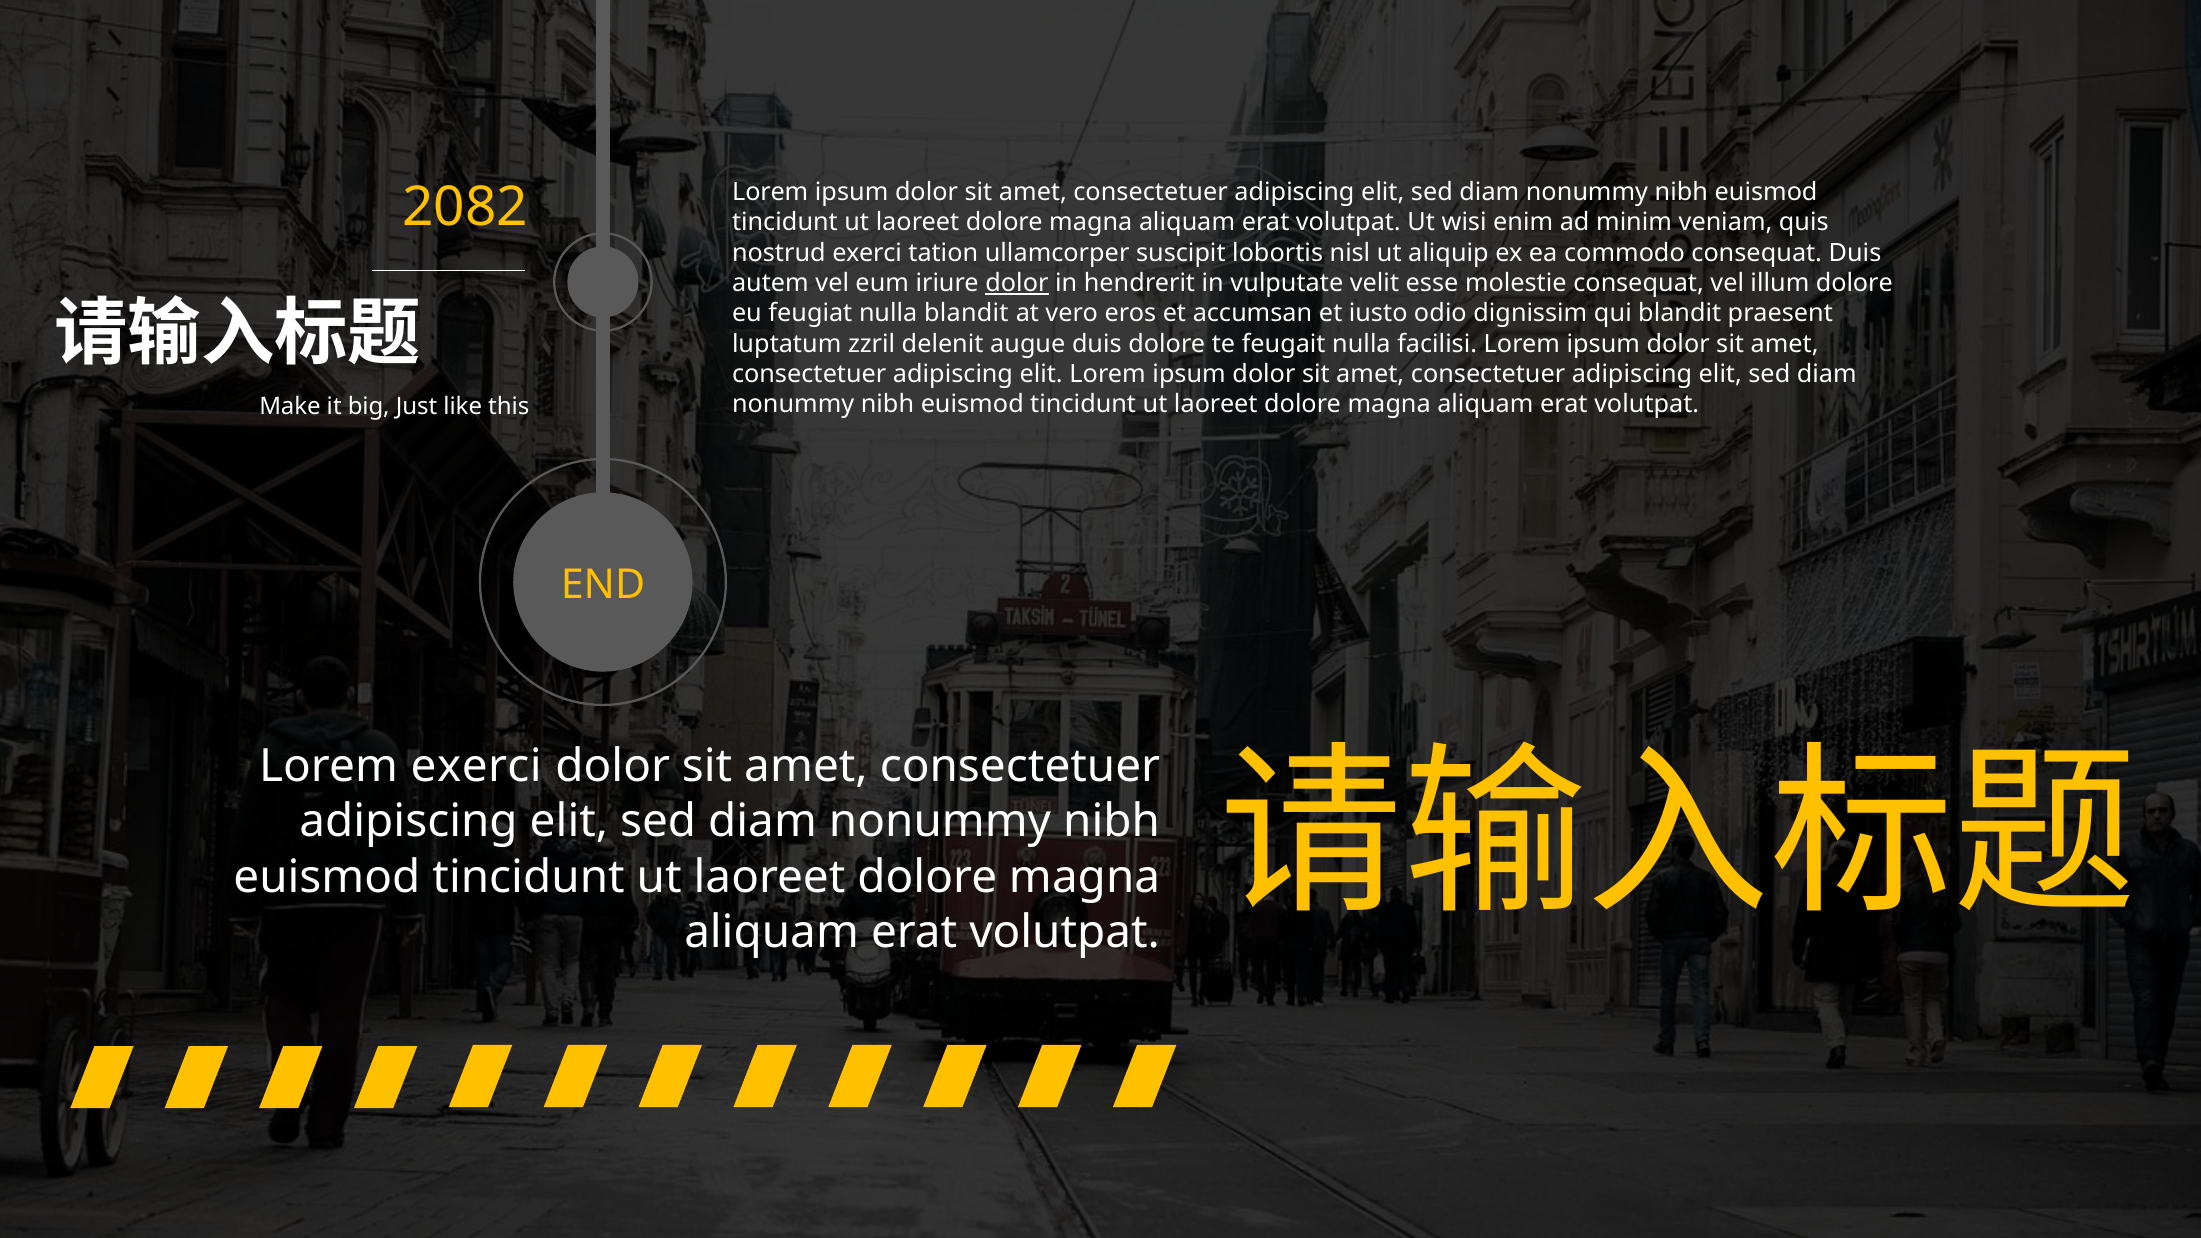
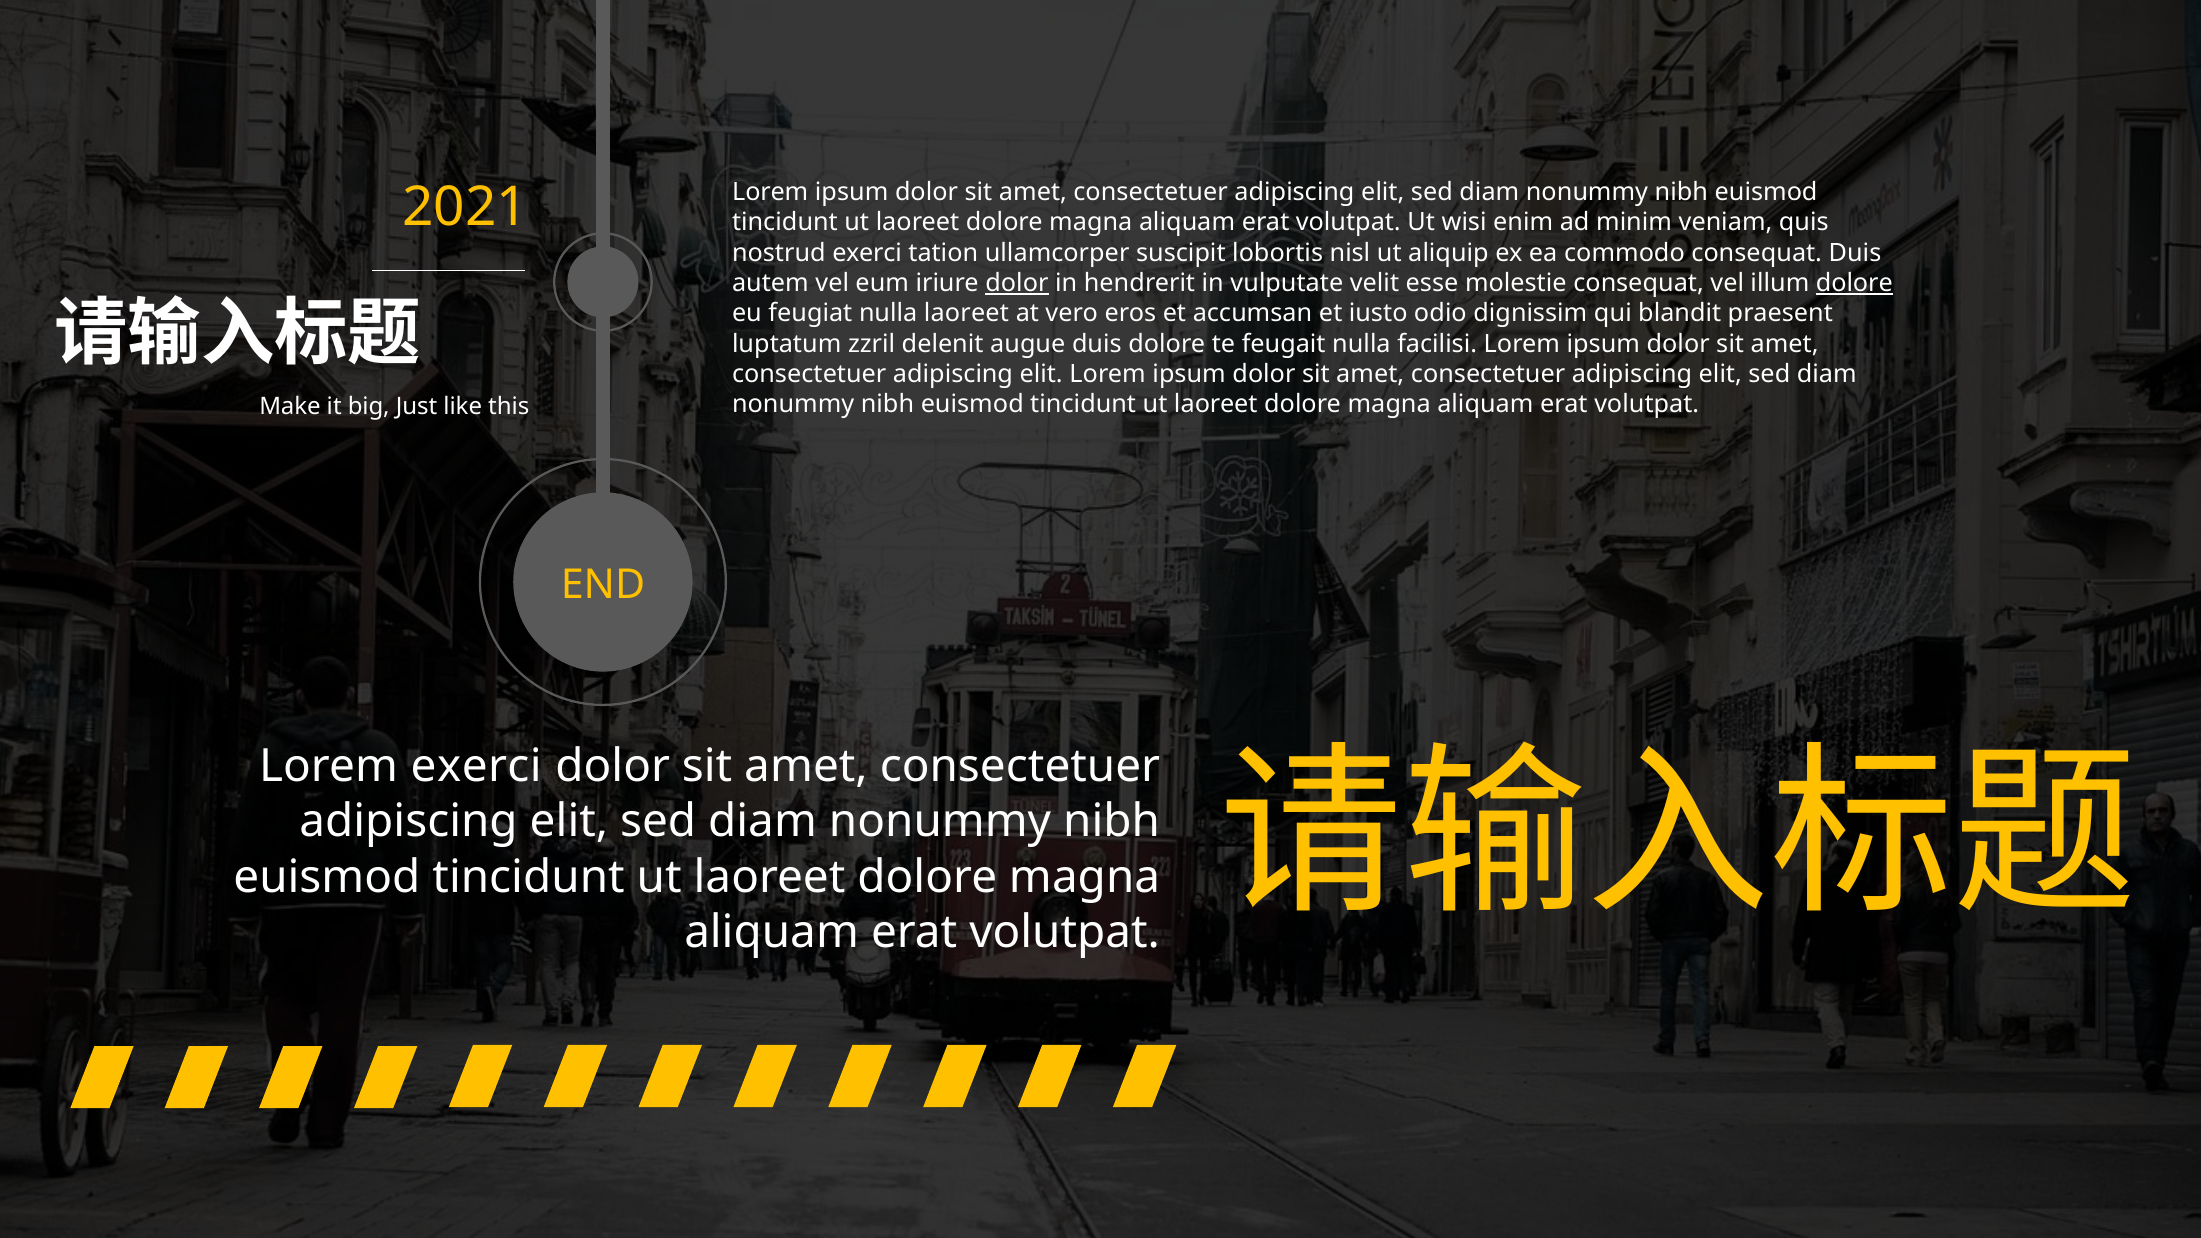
2082: 2082 -> 2021
dolore at (1854, 283) underline: none -> present
nulla blandit: blandit -> laoreet
